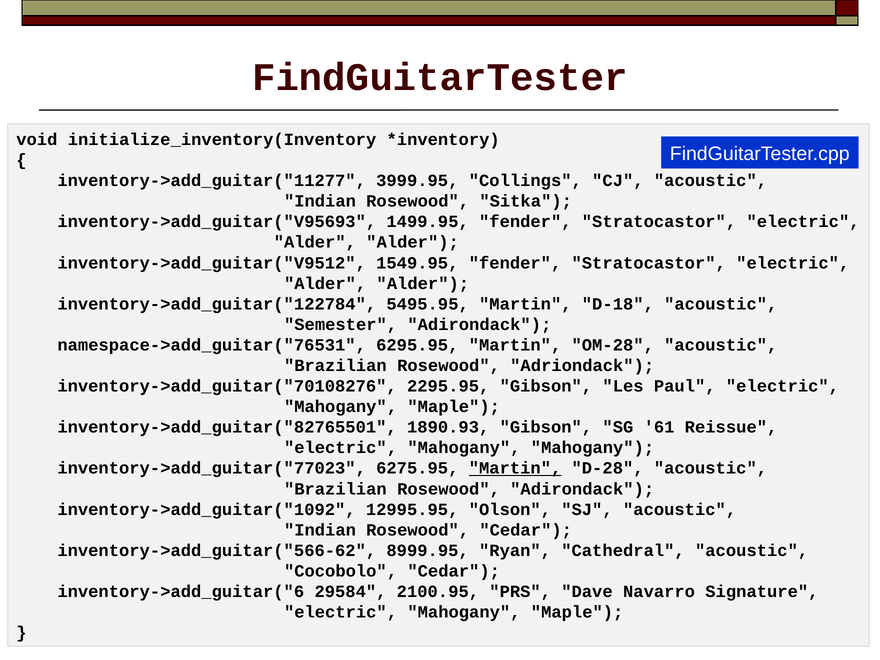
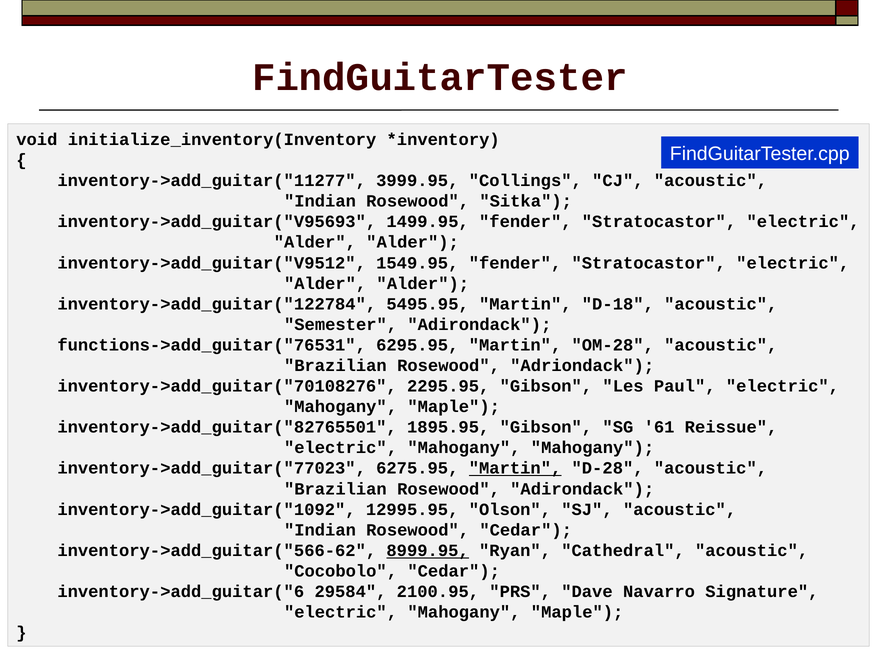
namespace->add_guitar("76531: namespace->add_guitar("76531 -> functions->add_guitar("76531
1890.93: 1890.93 -> 1895.95
8999.95 underline: none -> present
